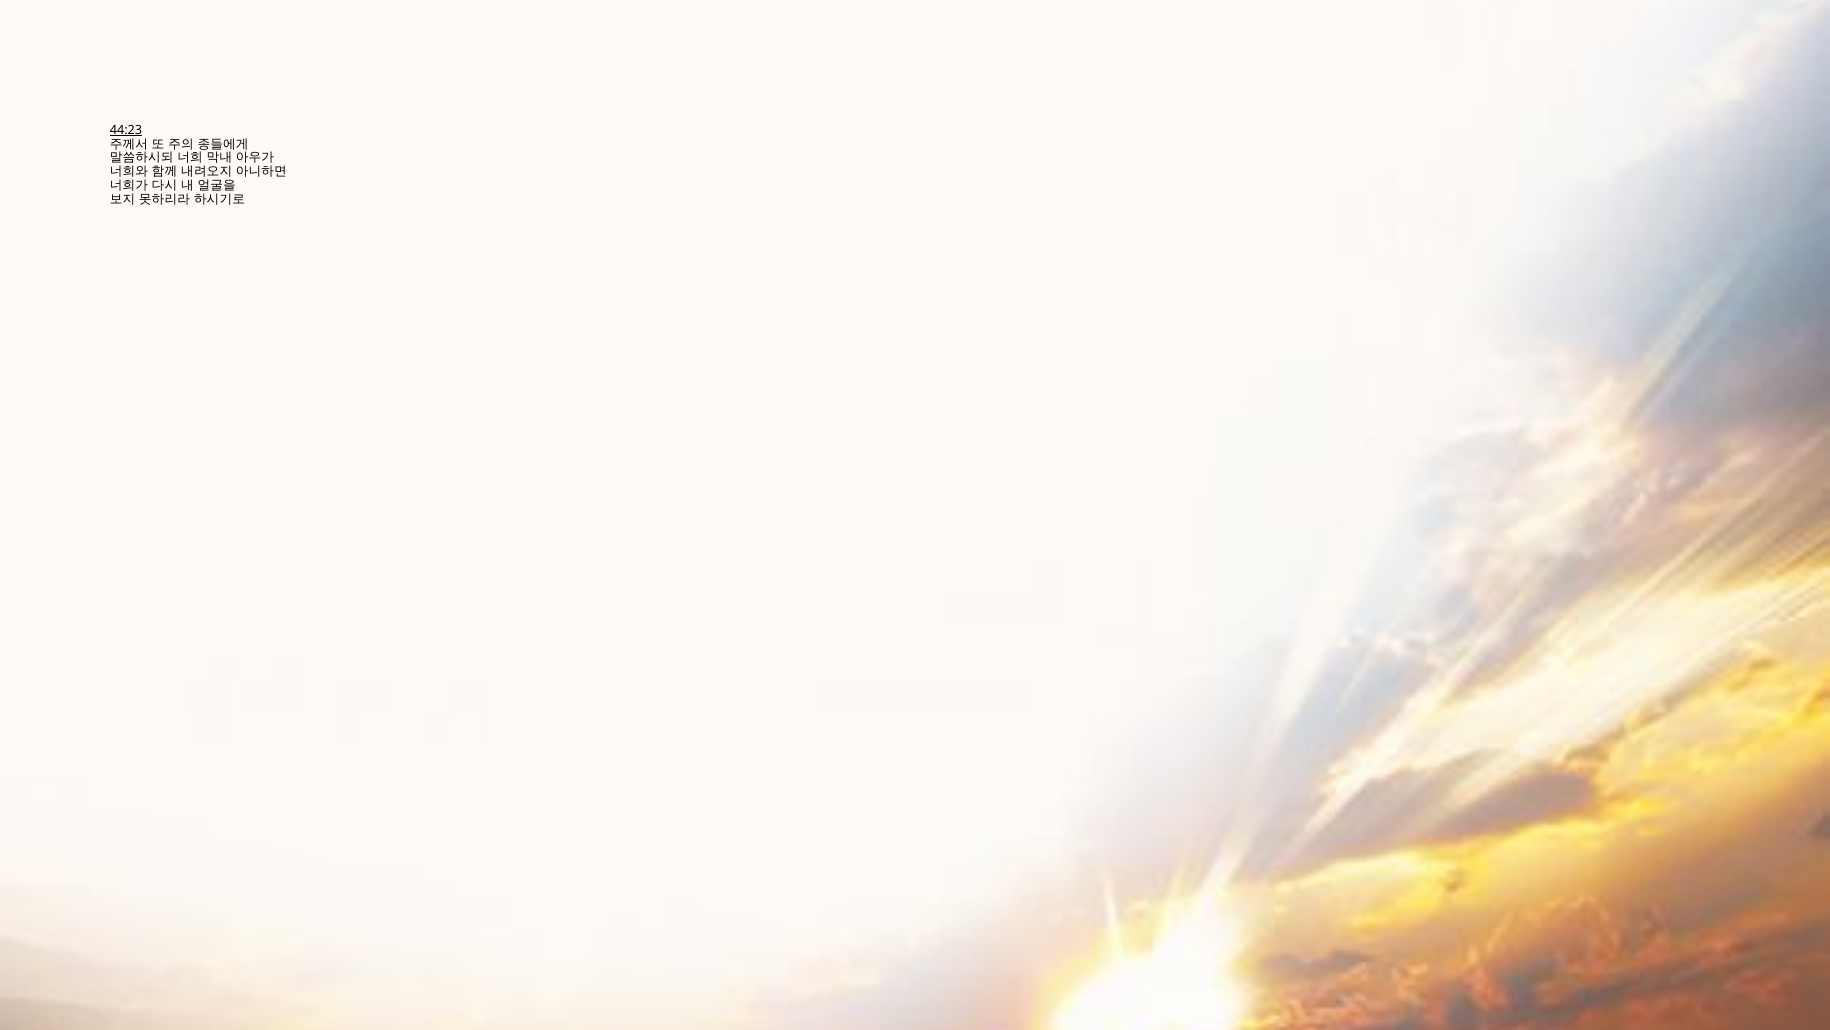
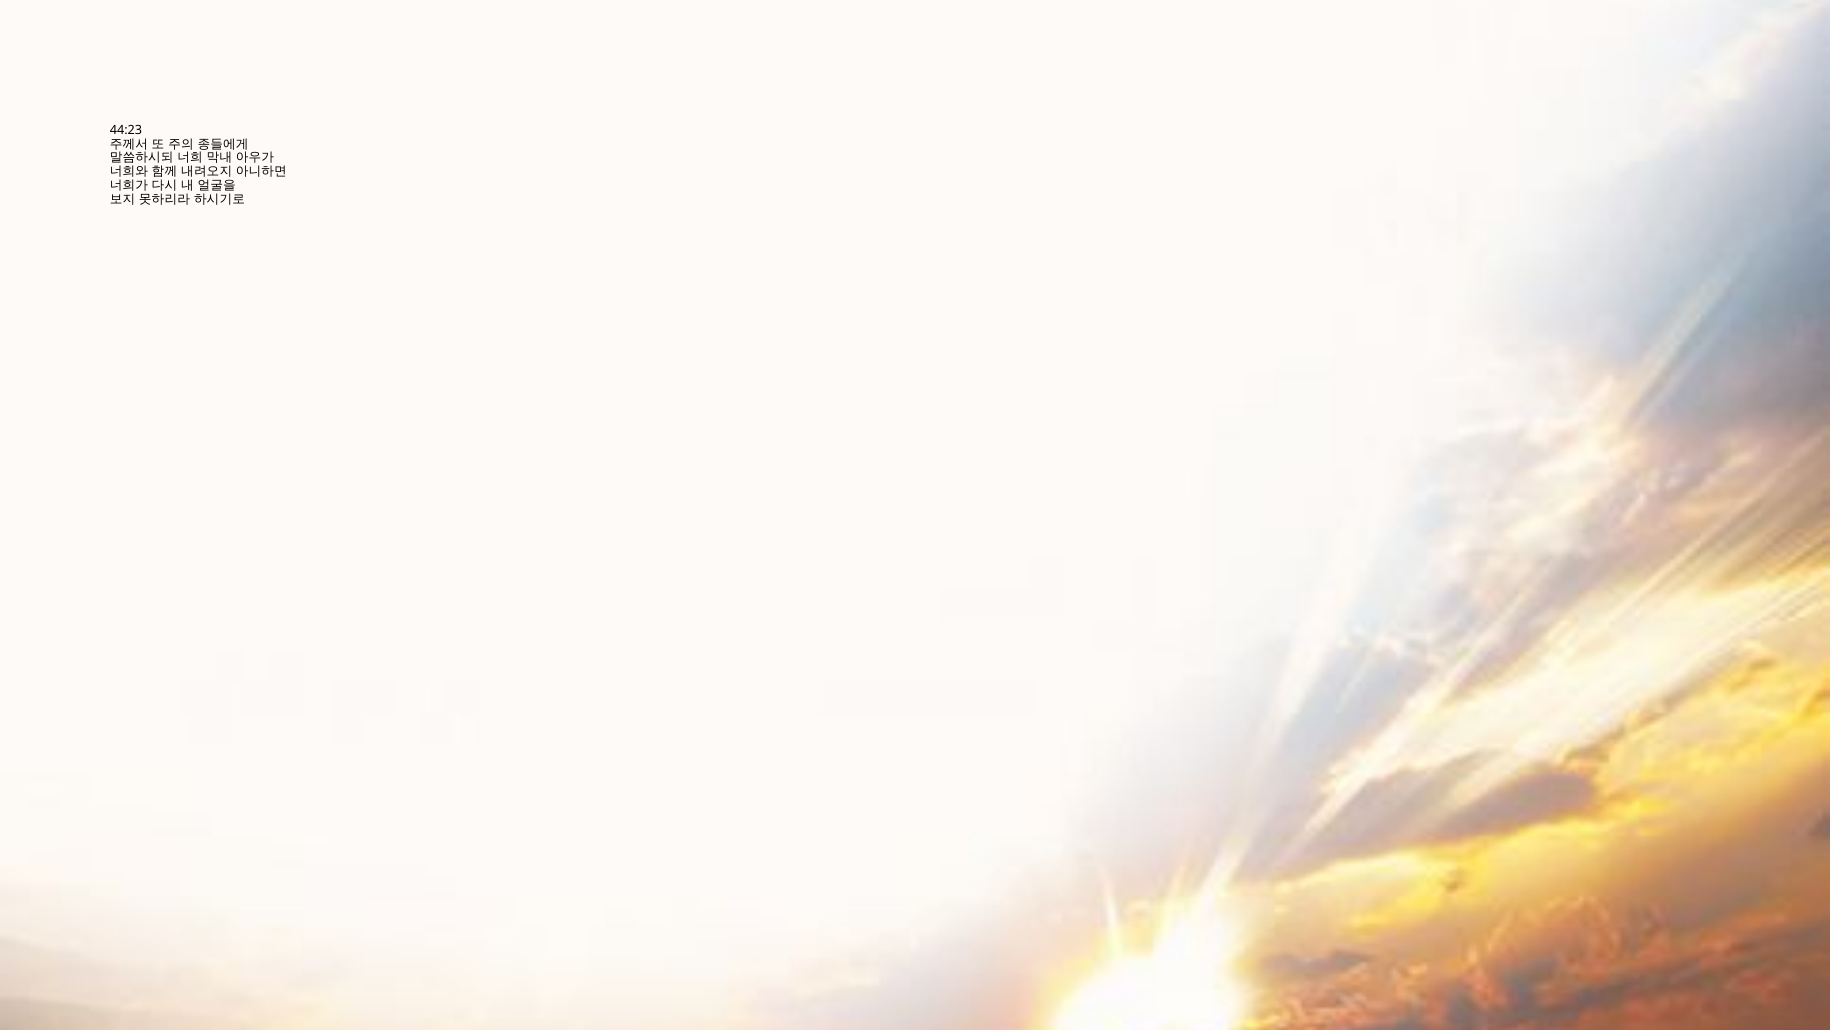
44:23 underline: present -> none
